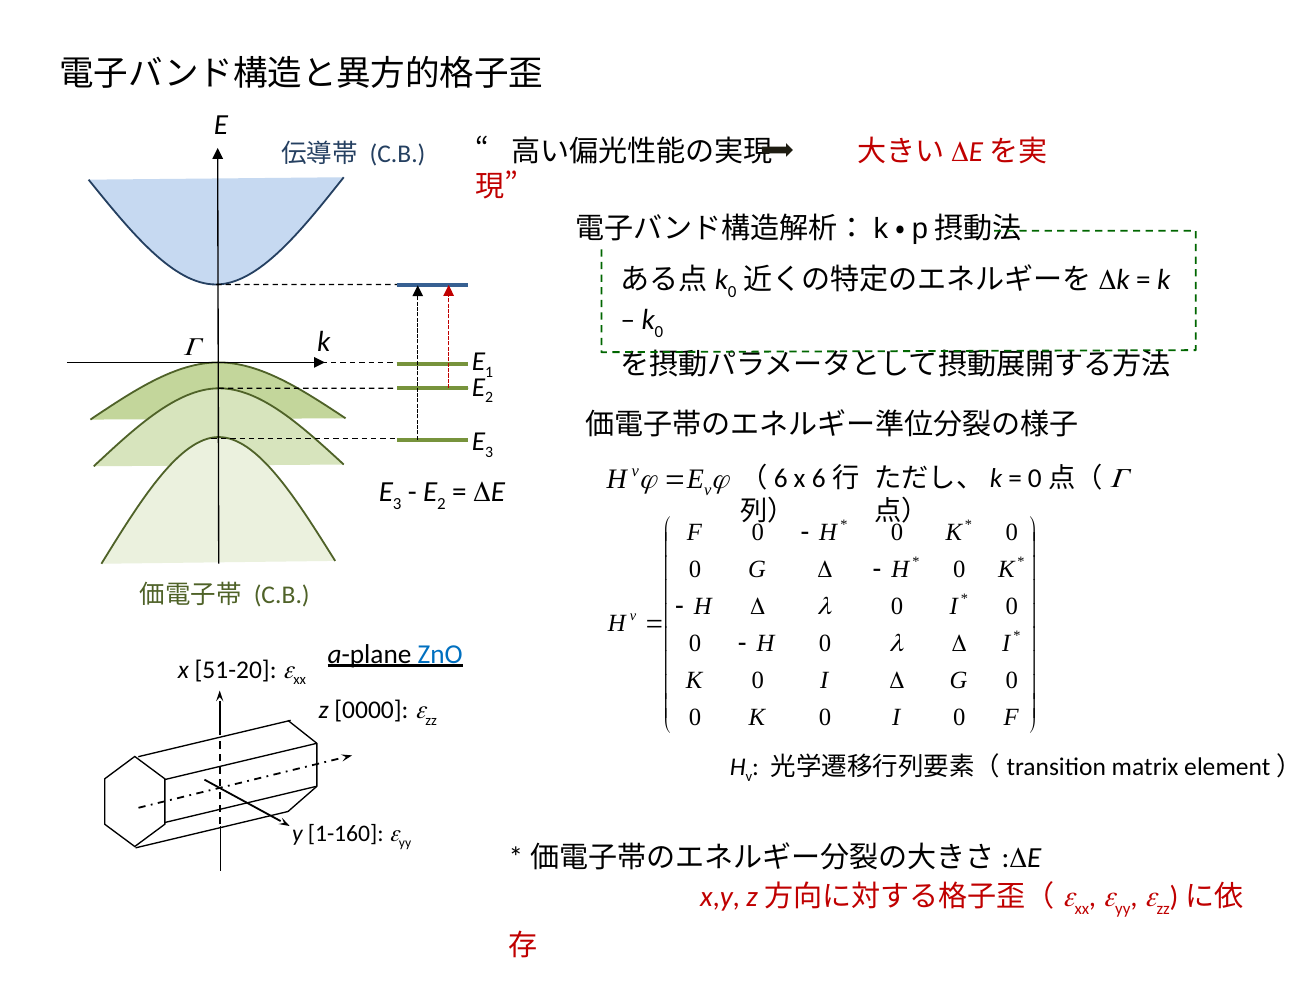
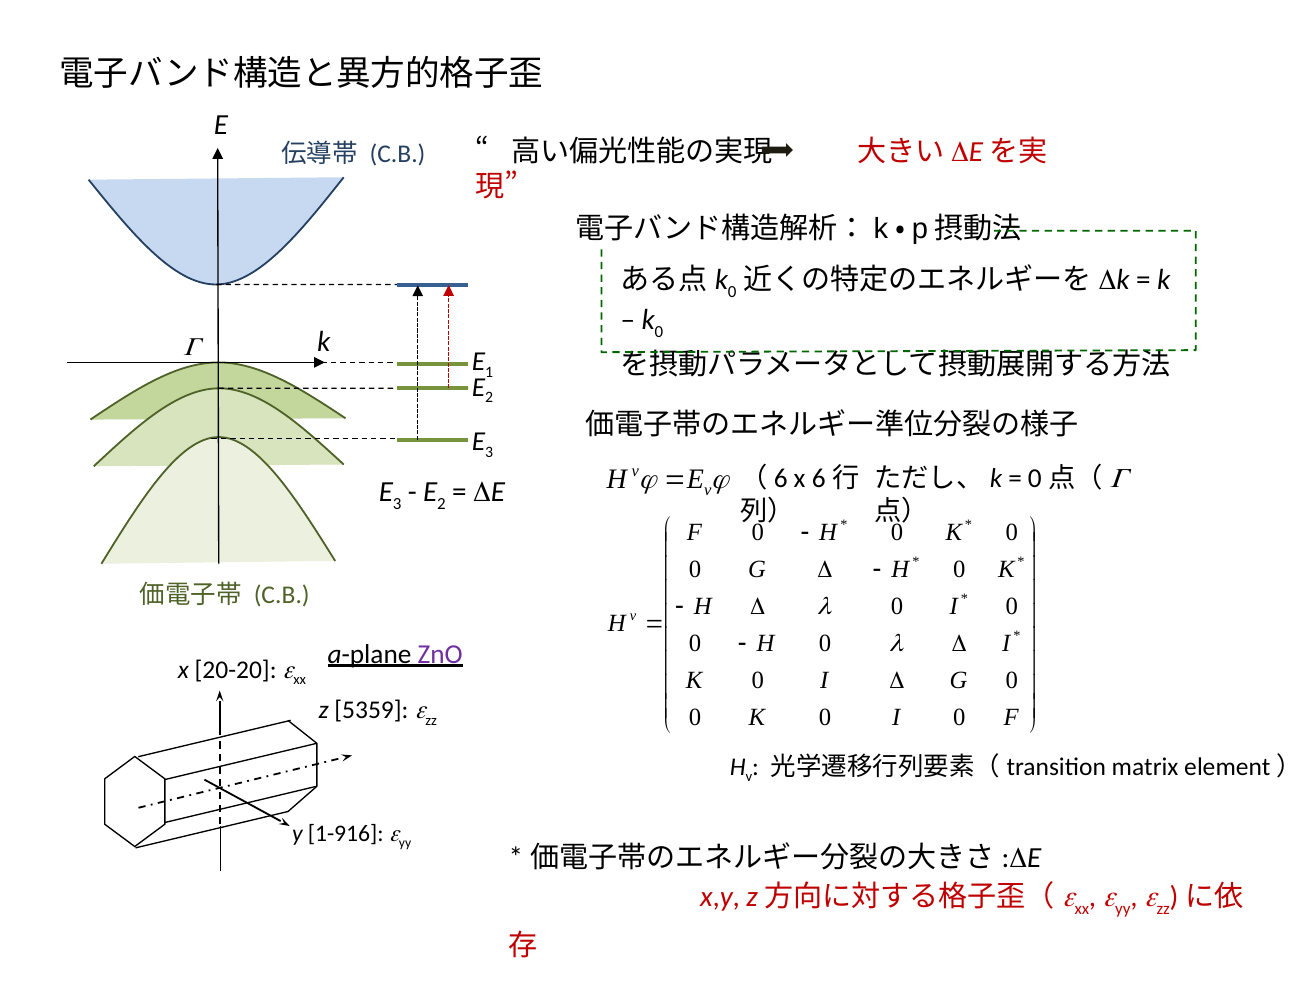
ZnO colour: blue -> purple
51-20: 51-20 -> 20-20
0000: 0000 -> 5359
1-160: 1-160 -> 1-916
